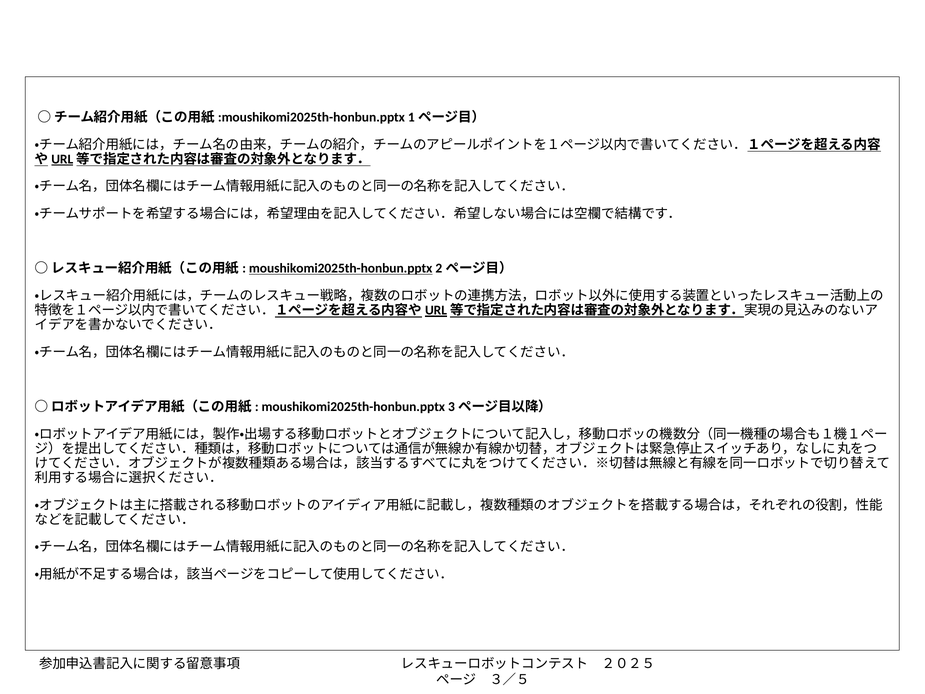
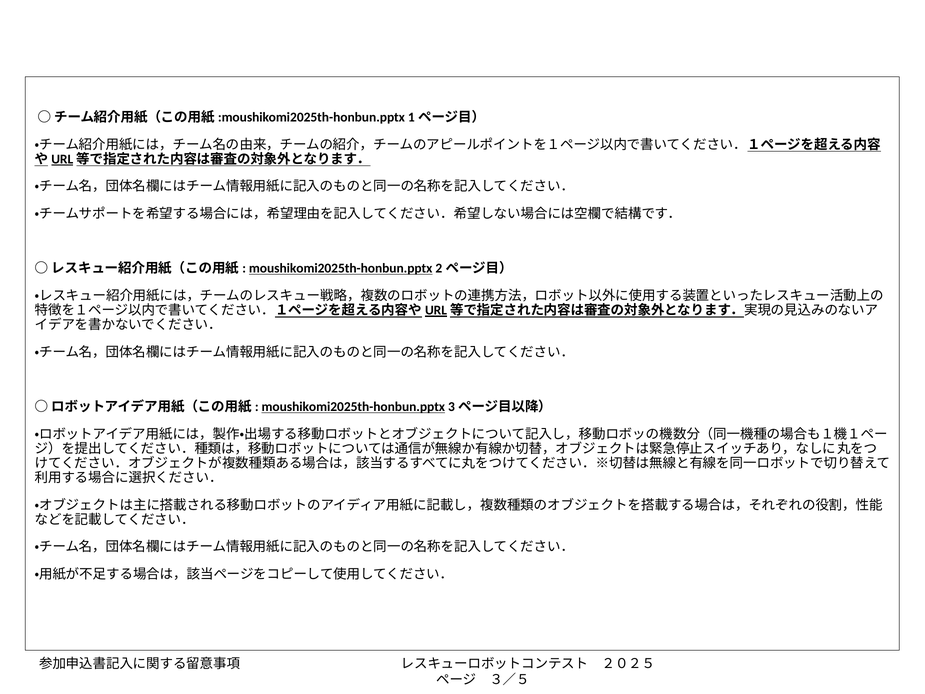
moushikomi2025th-honbun.pptx at (353, 407) underline: none -> present
